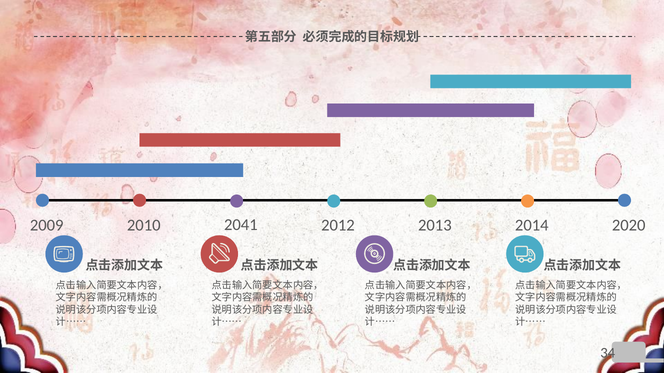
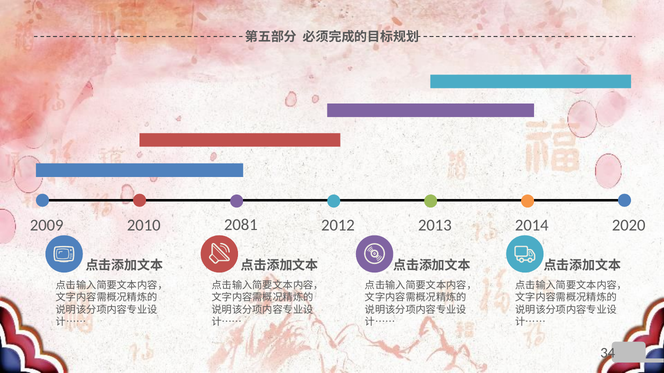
2041: 2041 -> 2081
